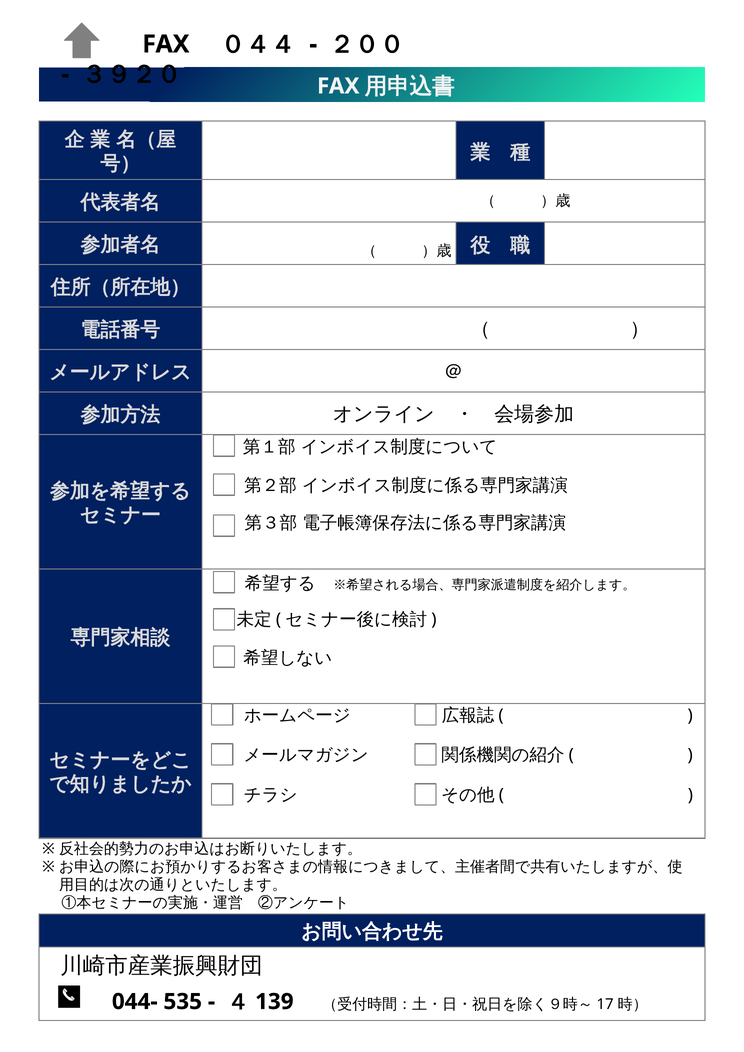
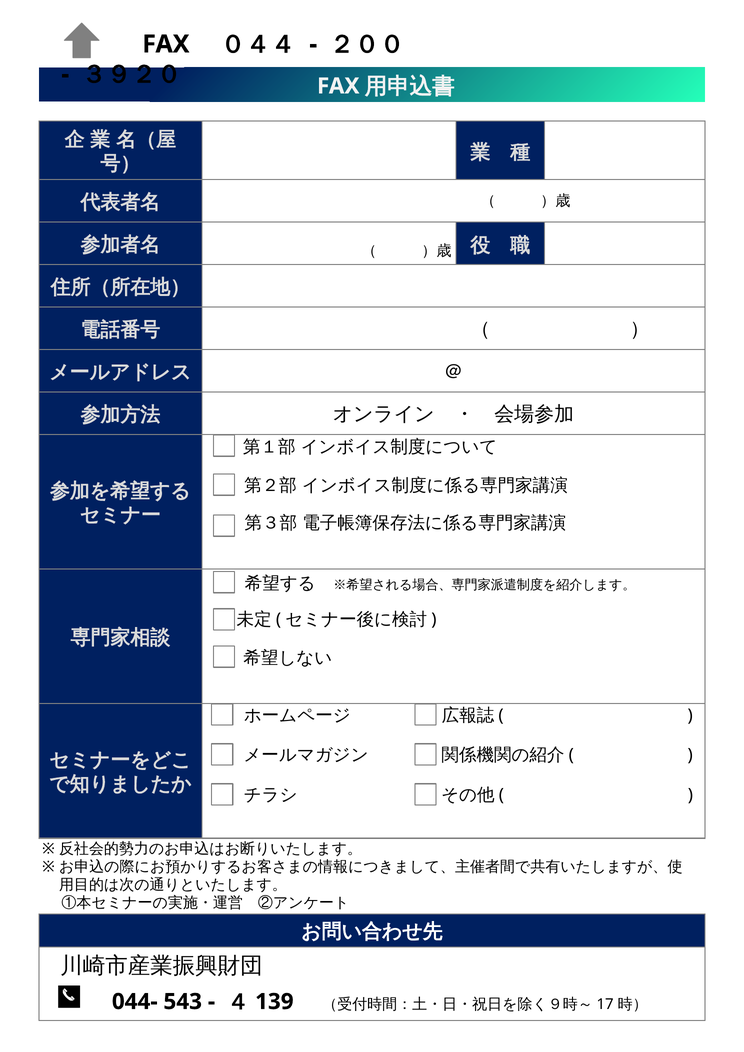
535: 535 -> 543
